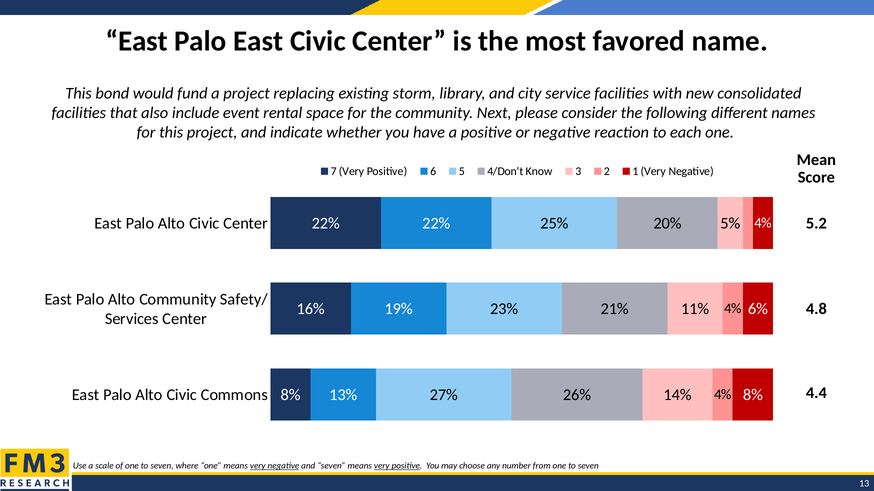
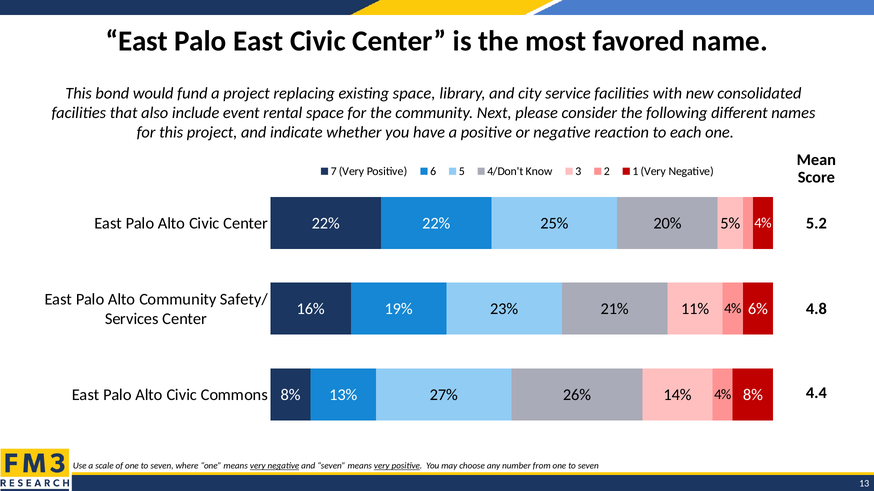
existing storm: storm -> space
